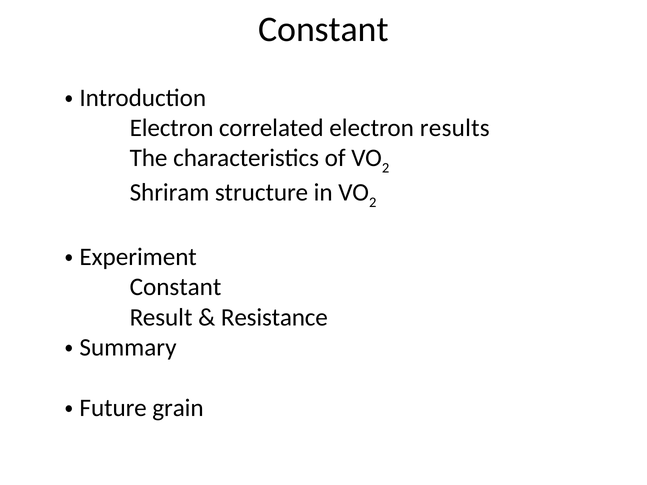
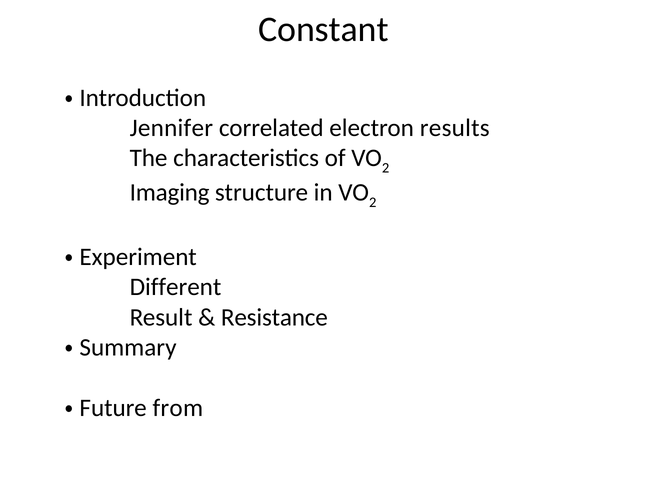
Electron at (172, 128): Electron -> Jennifer
Shriram: Shriram -> Imaging
Constant at (175, 287): Constant -> Different
grain: grain -> from
